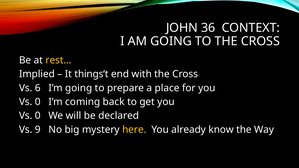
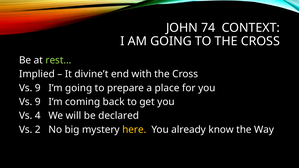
36: 36 -> 74
rest… colour: yellow -> light green
things’t: things’t -> divine’t
6 at (38, 88): 6 -> 9
0 at (38, 102): 0 -> 9
0 at (38, 116): 0 -> 4
9: 9 -> 2
